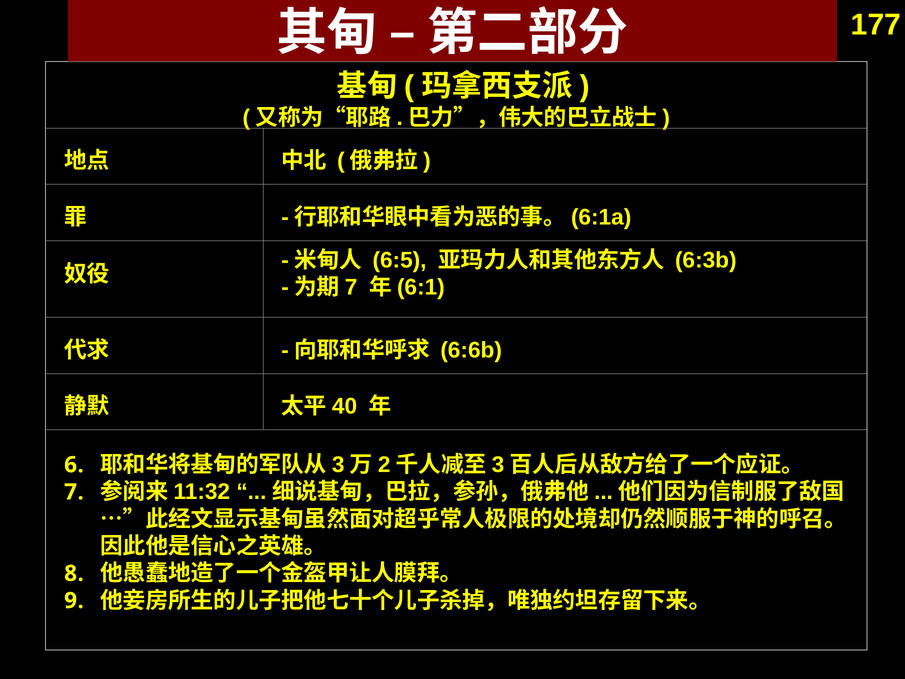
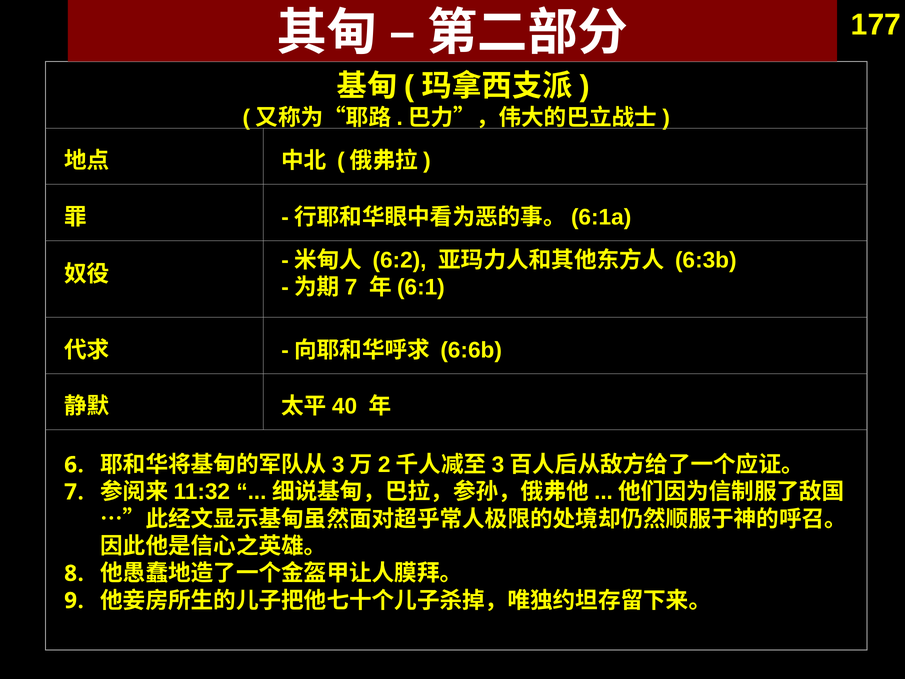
6:5: 6:5 -> 6:2
